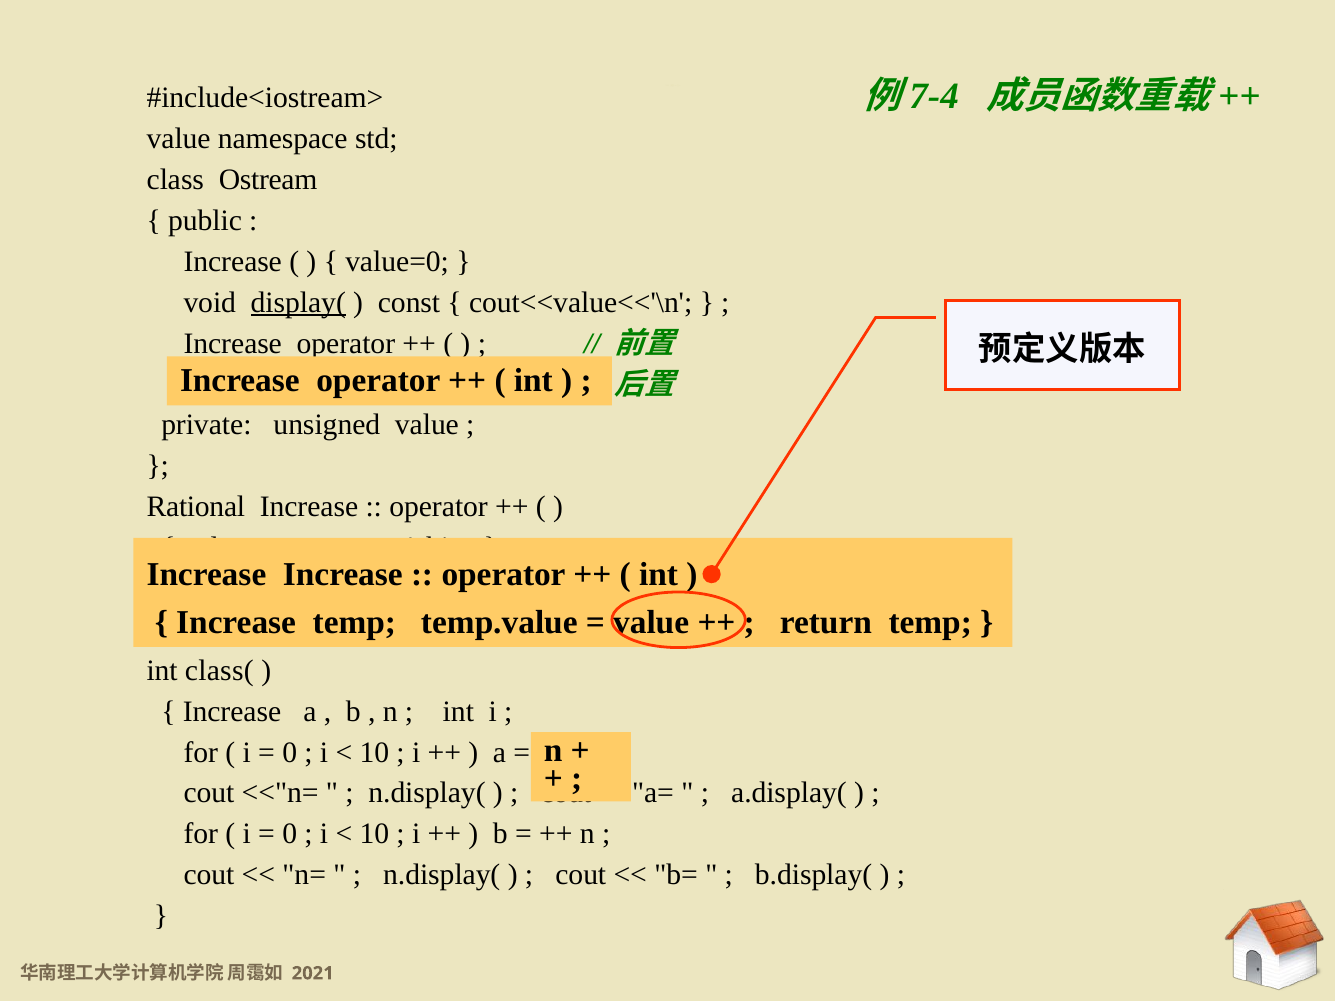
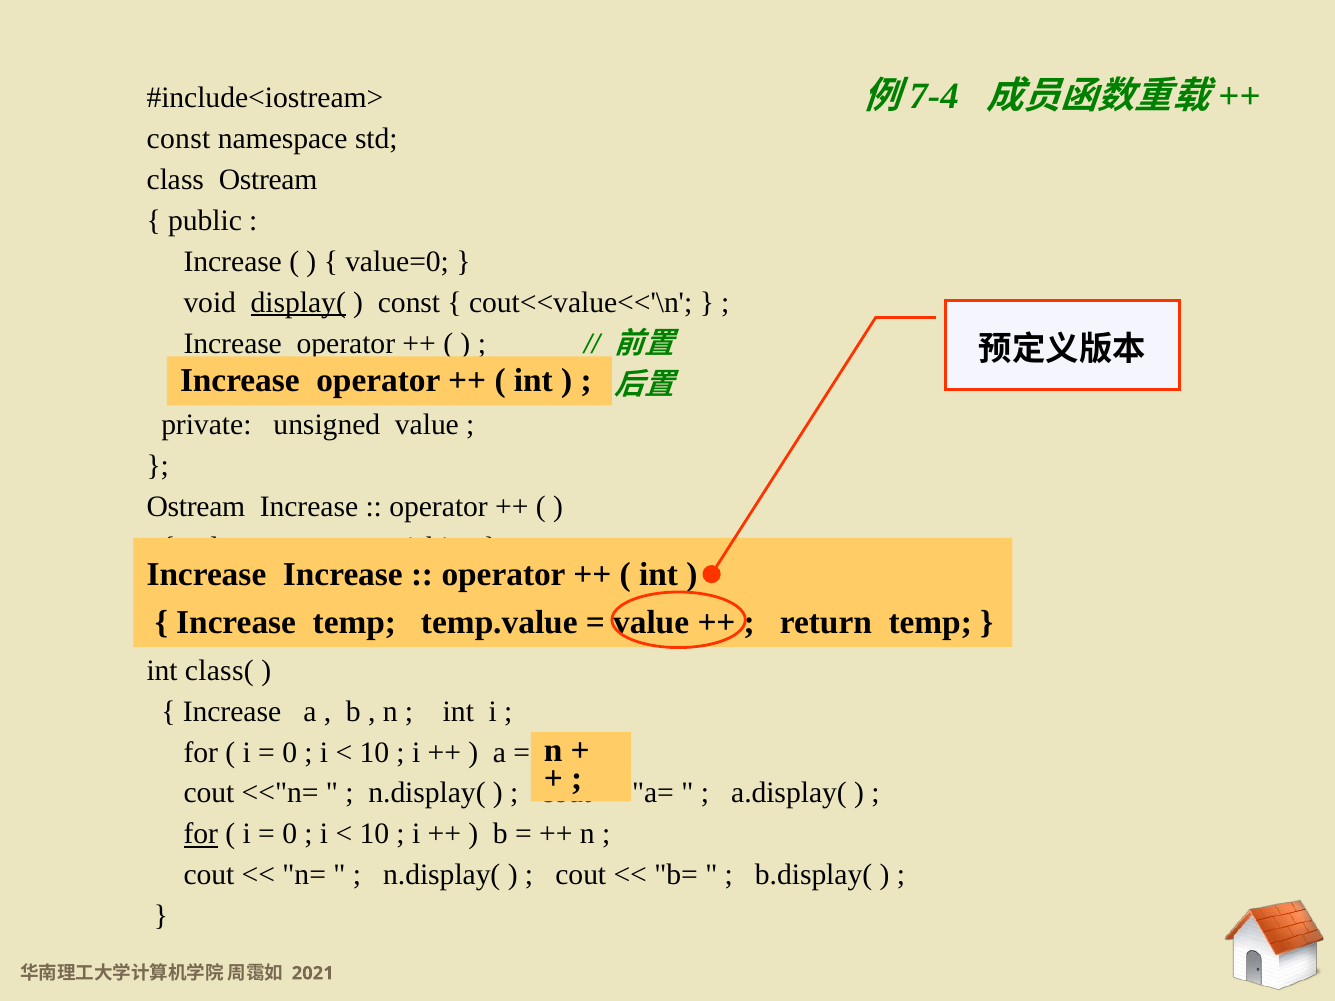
value at (179, 139): value -> const
Rational at (196, 507): Rational -> Ostream
for at (201, 834) underline: none -> present
